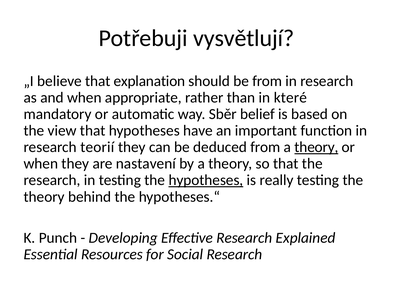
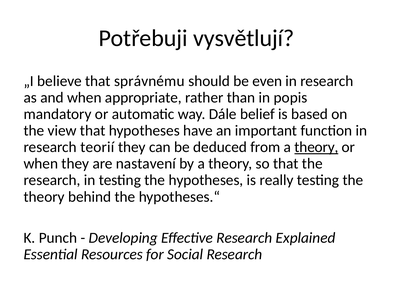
explanation: explanation -> správnému
be from: from -> even
které: které -> popis
Sběr: Sběr -> Dále
hypotheses at (206, 180) underline: present -> none
